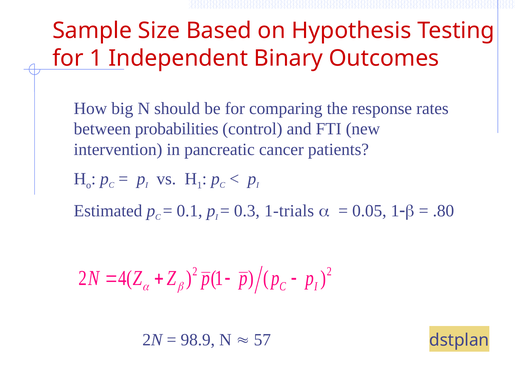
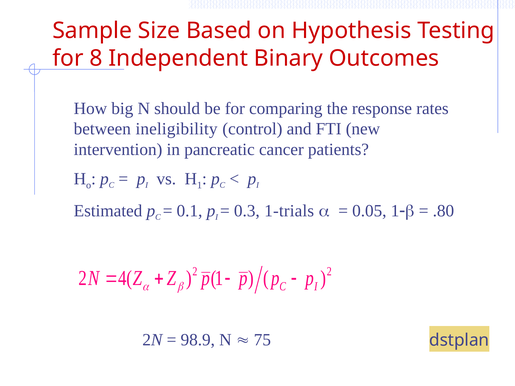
for 1: 1 -> 8
probabilities: probabilities -> ineligibility
57: 57 -> 75
